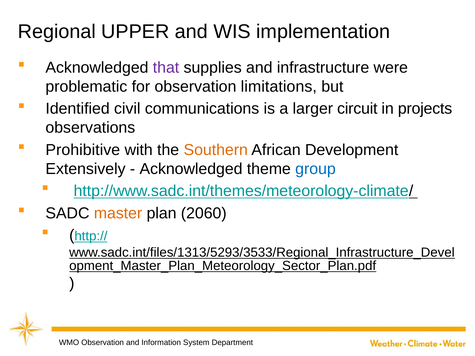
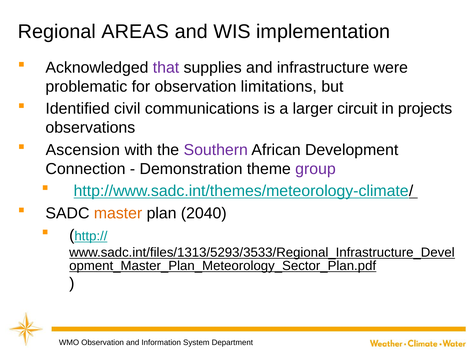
UPPER: UPPER -> AREAS
Prohibitive: Prohibitive -> Ascension
Southern colour: orange -> purple
Extensively: Extensively -> Connection
Acknowledged at (191, 169): Acknowledged -> Demonstration
group colour: blue -> purple
2060: 2060 -> 2040
